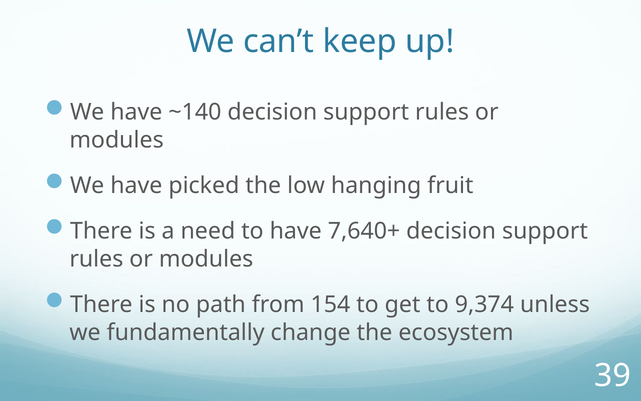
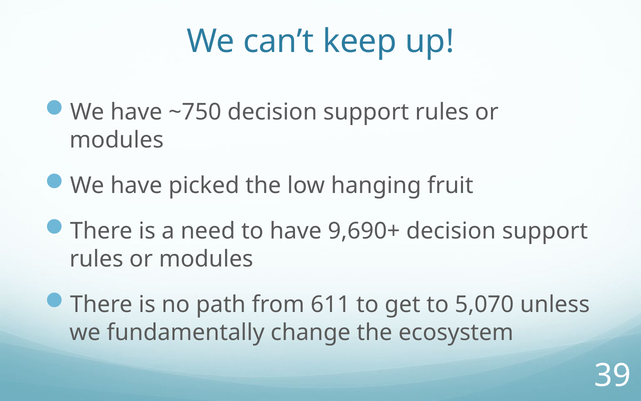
~140: ~140 -> ~750
7,640+: 7,640+ -> 9,690+
154: 154 -> 611
9,374: 9,374 -> 5,070
